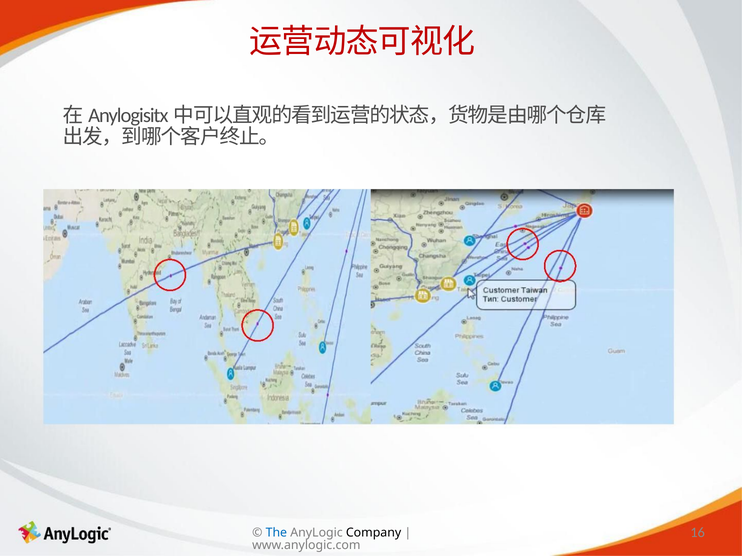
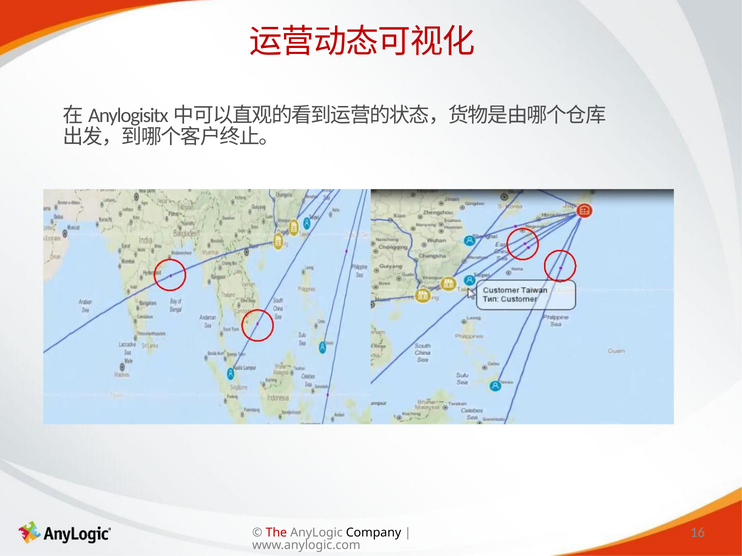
The colour: blue -> red
